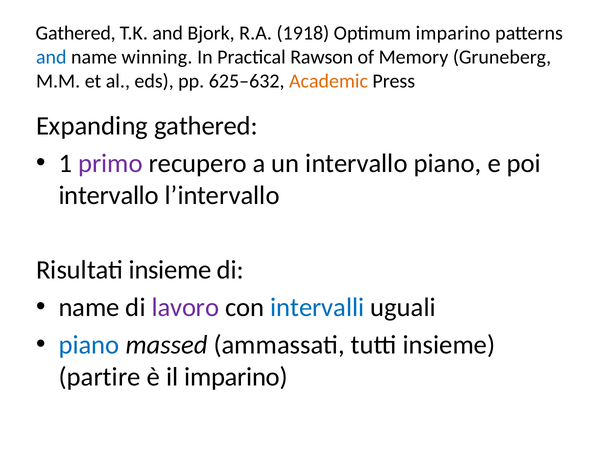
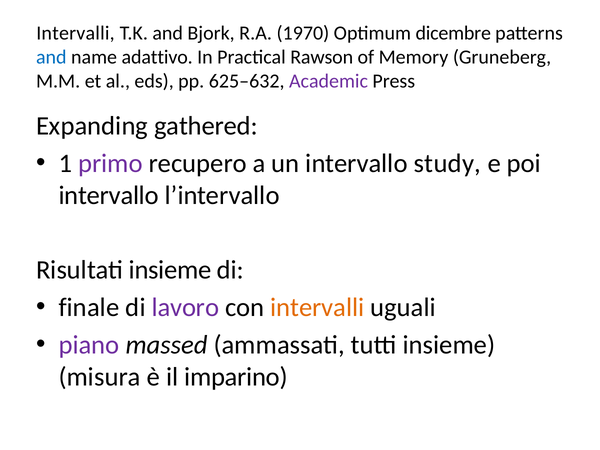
Gathered at (76, 33): Gathered -> Intervalli
1918: 1918 -> 1970
Optimum imparino: imparino -> dicembre
winning: winning -> adattivo
Academic colour: orange -> purple
intervallo piano: piano -> study
name at (89, 307): name -> finale
intervalli at (317, 307) colour: blue -> orange
piano at (89, 345) colour: blue -> purple
partire: partire -> misura
